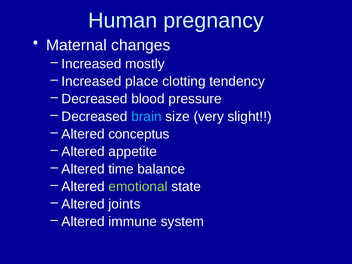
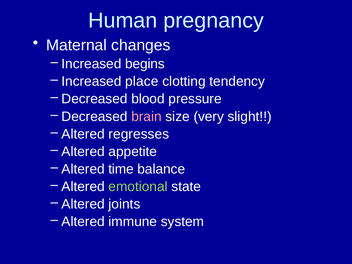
mostly: mostly -> begins
brain colour: light blue -> pink
conceptus: conceptus -> regresses
